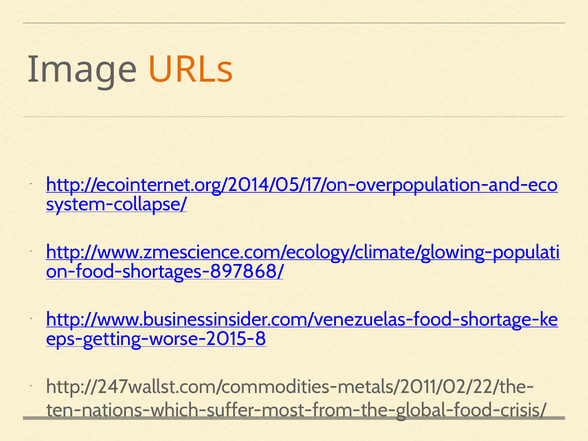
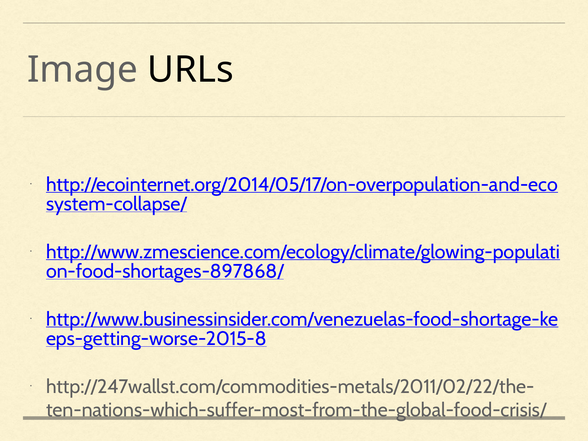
URLs colour: orange -> black
